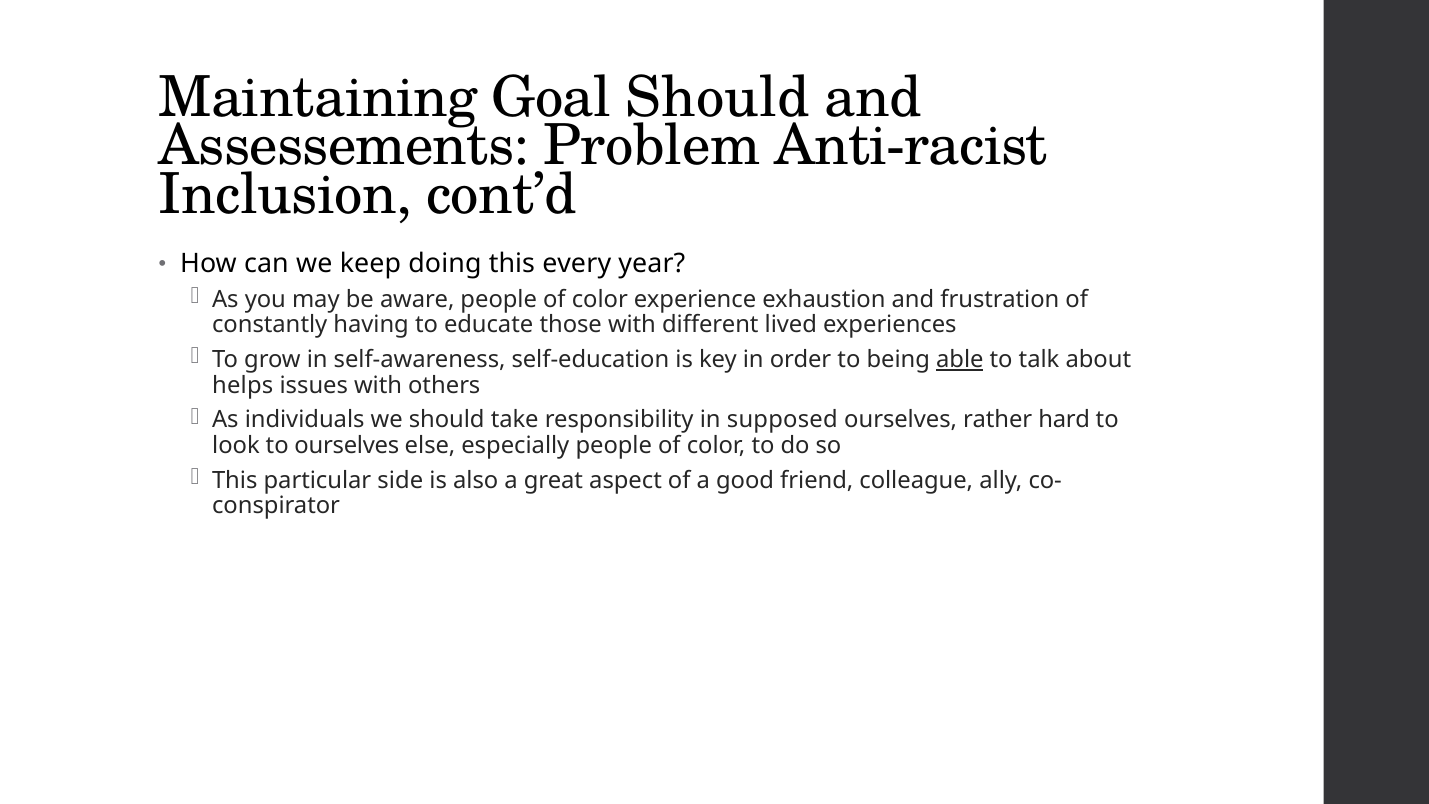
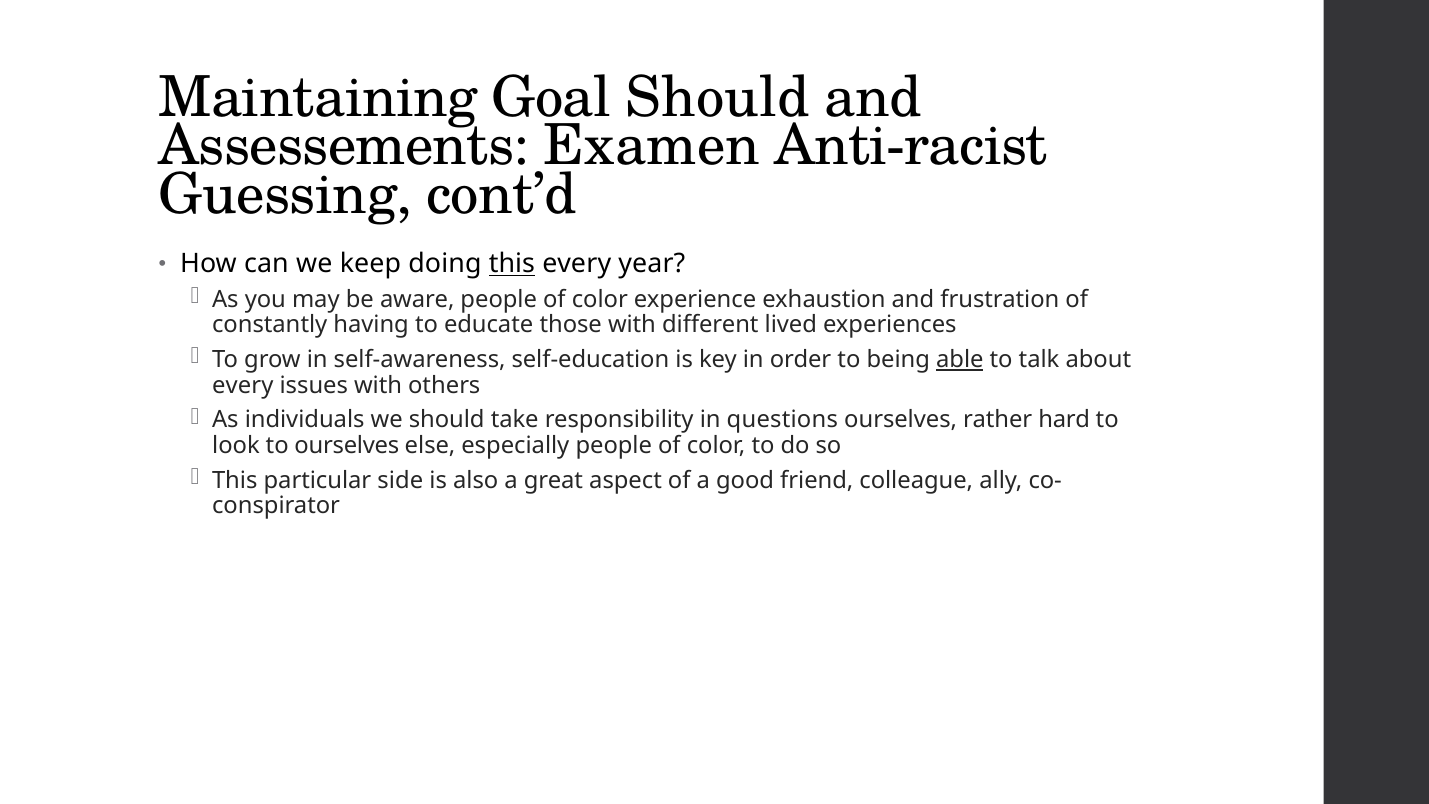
Problem: Problem -> Examen
Inclusion: Inclusion -> Guessing
this at (512, 264) underline: none -> present
helps at (243, 385): helps -> every
supposed: supposed -> questions
